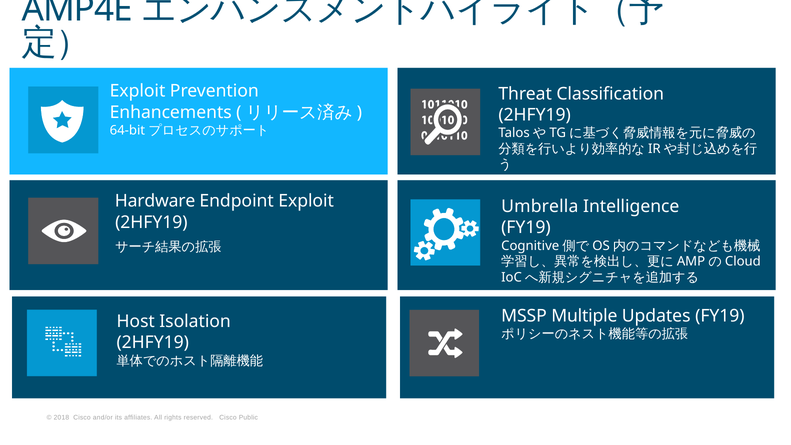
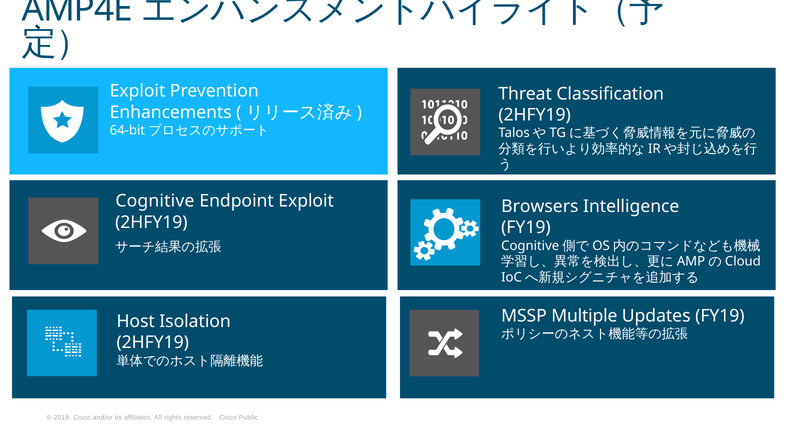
Hardware: Hardware -> Cognitive
Umbrella: Umbrella -> Browsers
